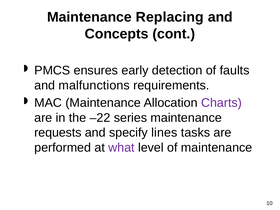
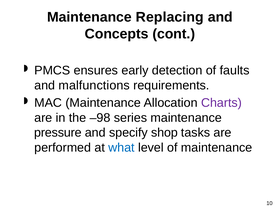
–22: –22 -> –98
requests: requests -> pressure
lines: lines -> shop
what colour: purple -> blue
